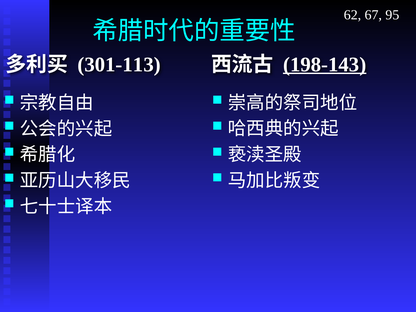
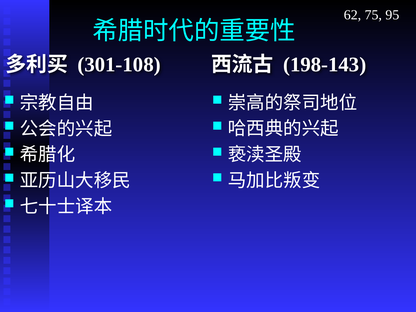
67: 67 -> 75
301-113: 301-113 -> 301-108
198-143 underline: present -> none
